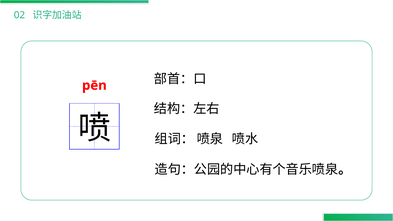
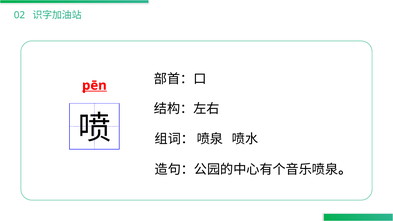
pēn underline: none -> present
